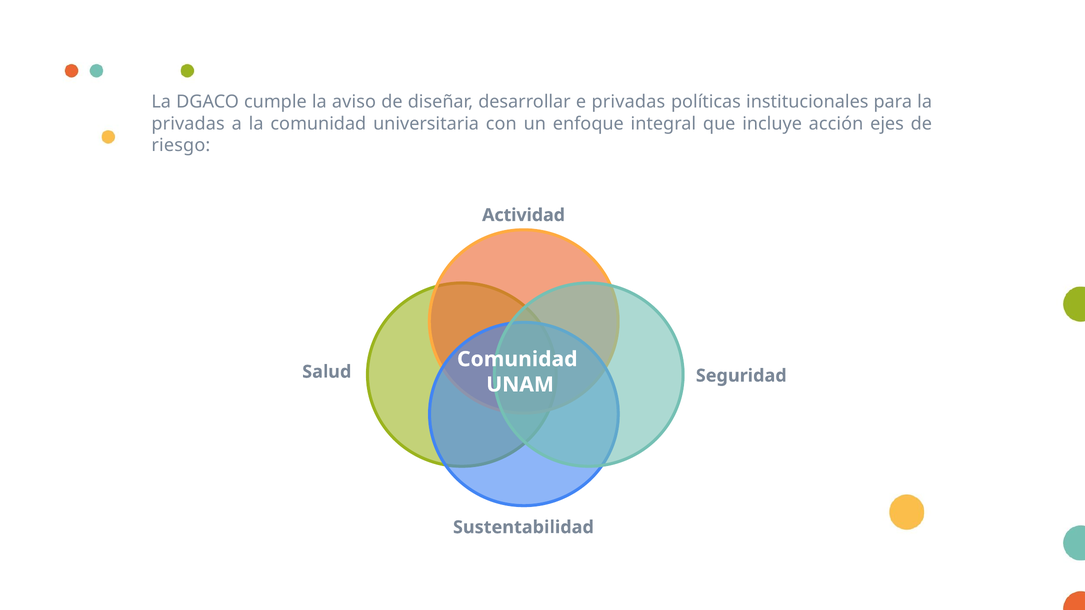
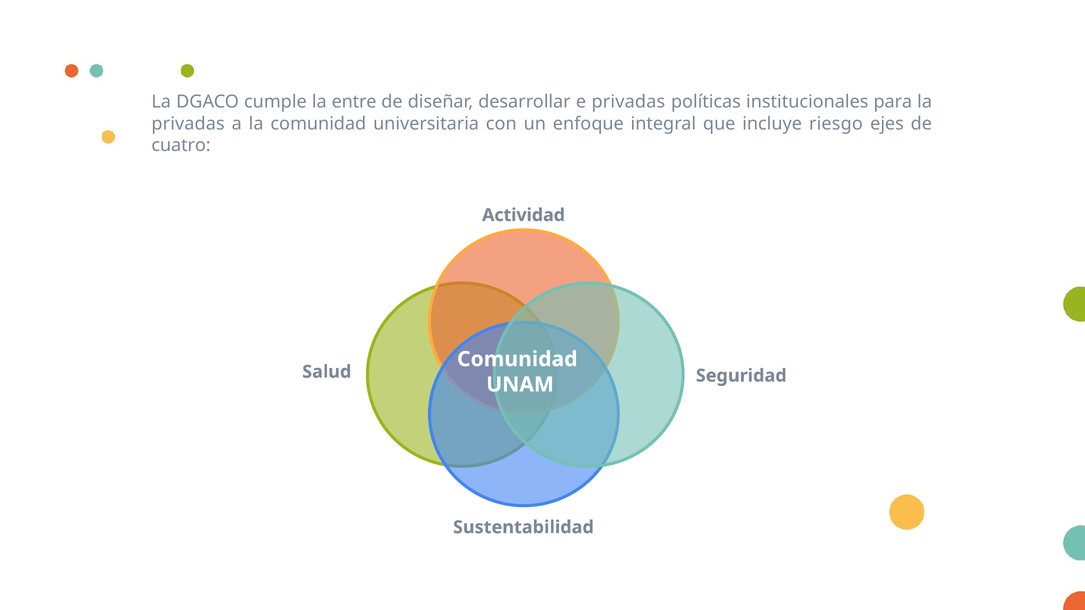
aviso: aviso -> entre
acción: acción -> riesgo
riesgo: riesgo -> cuatro
